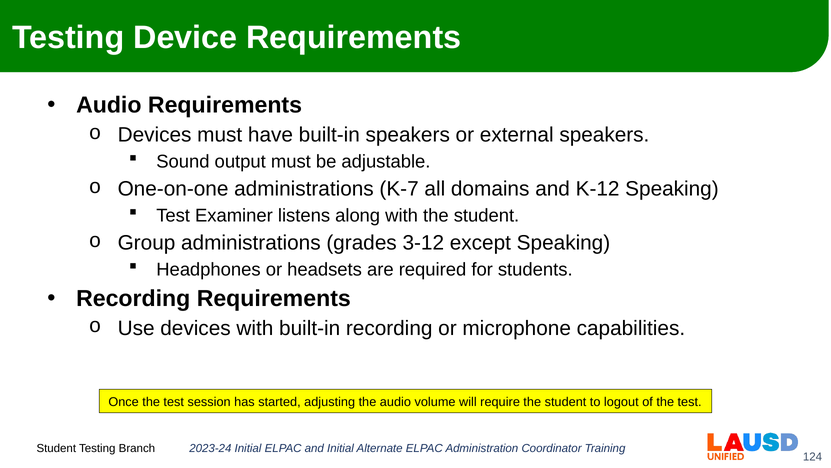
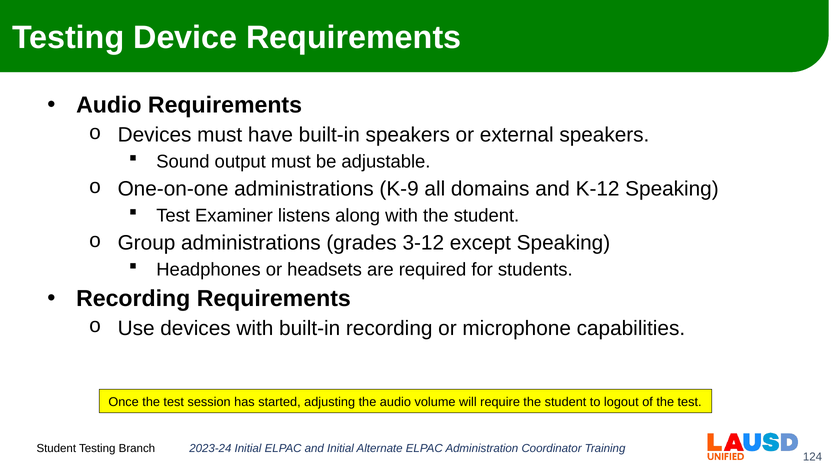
K-7: K-7 -> K-9
